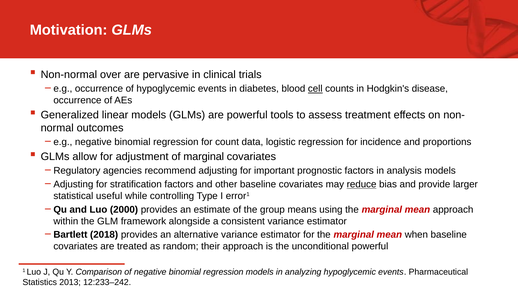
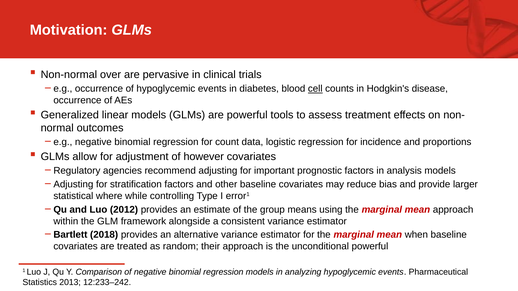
of marginal: marginal -> however
reduce underline: present -> none
useful: useful -> where
2000: 2000 -> 2012
